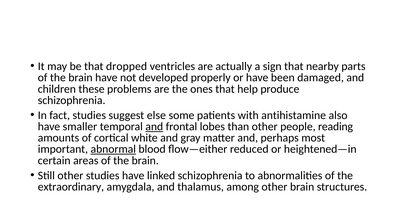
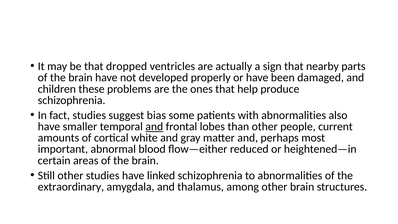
else: else -> bias
with antihistamine: antihistamine -> abnormalities
reading: reading -> current
abnormal underline: present -> none
